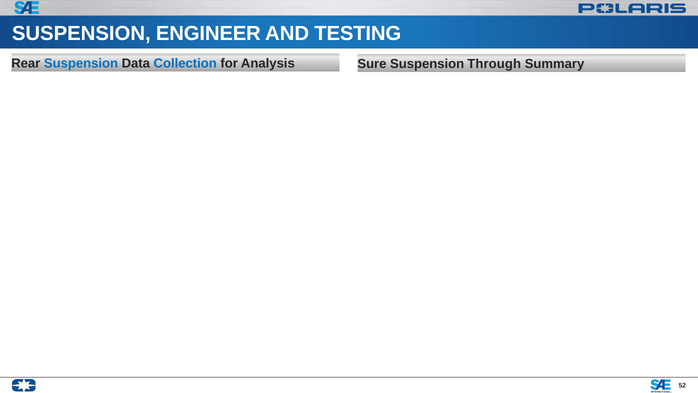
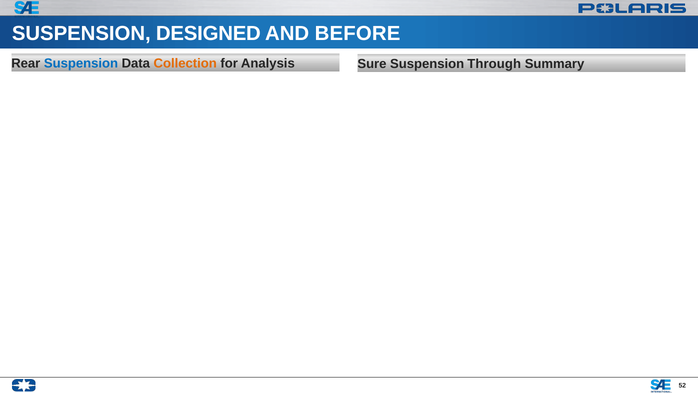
ENGINEER: ENGINEER -> DESIGNED
TESTING: TESTING -> BEFORE
Collection colour: blue -> orange
